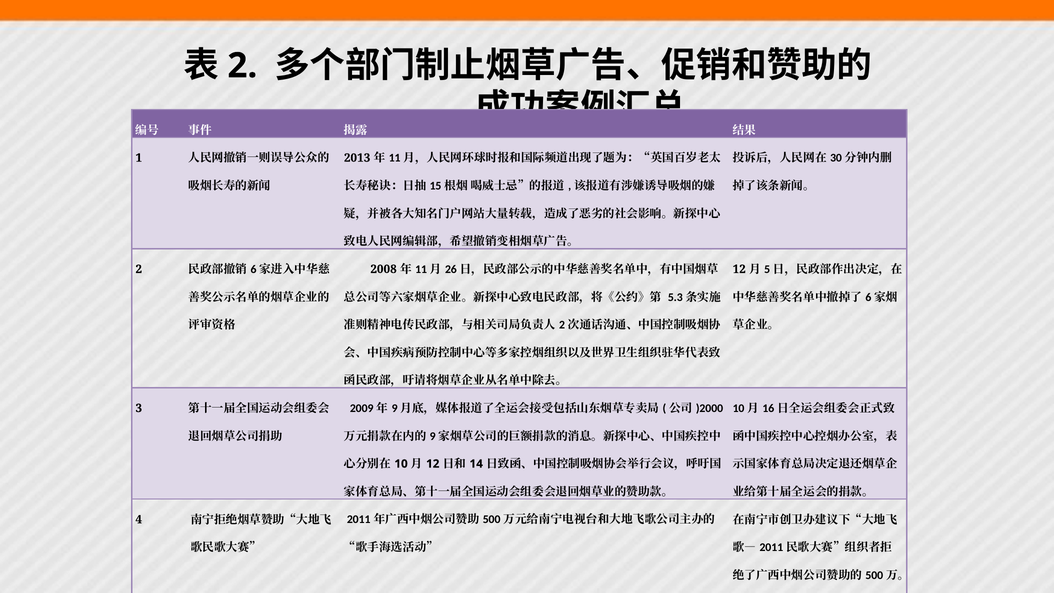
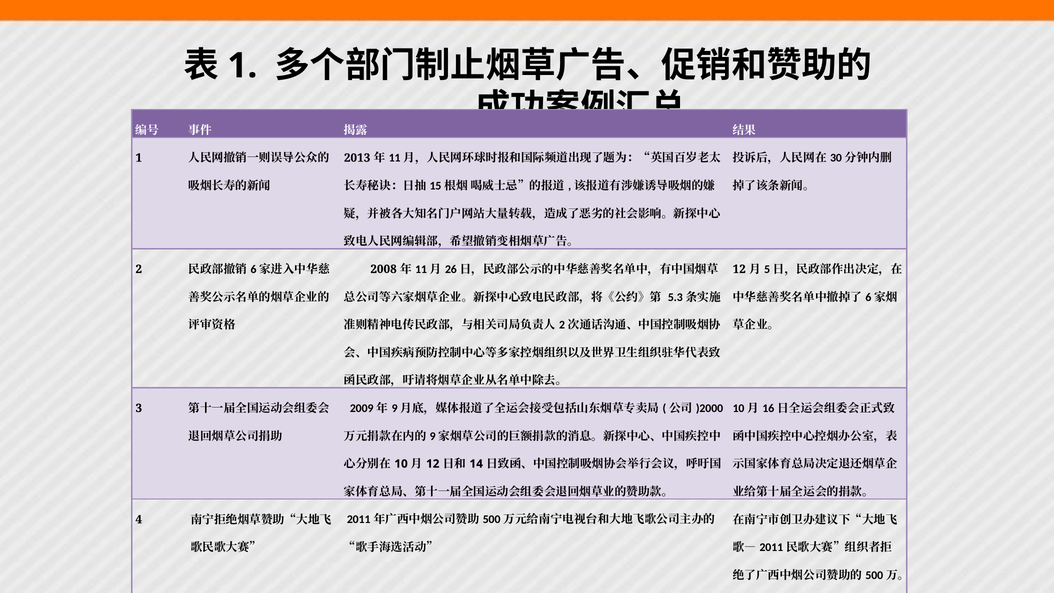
2 at (242, 66): 2 -> 1
